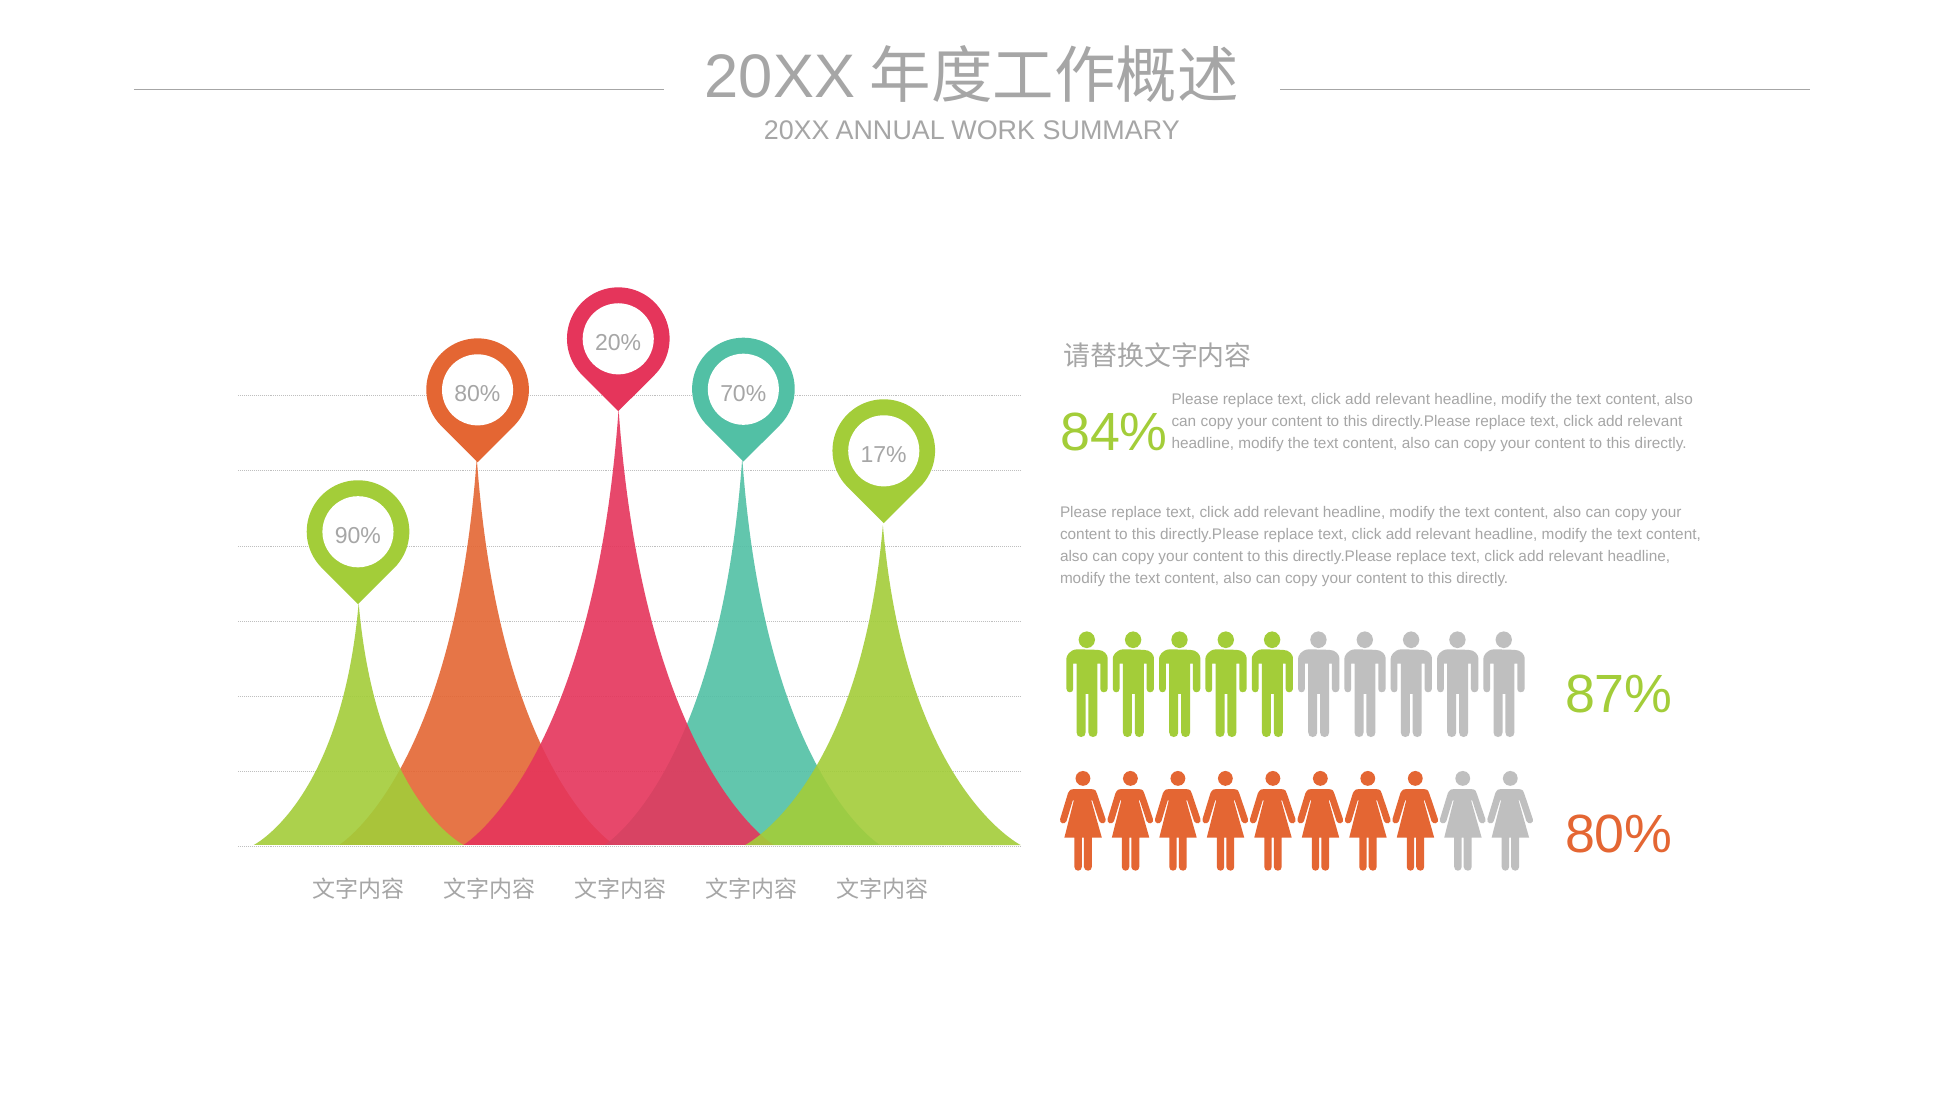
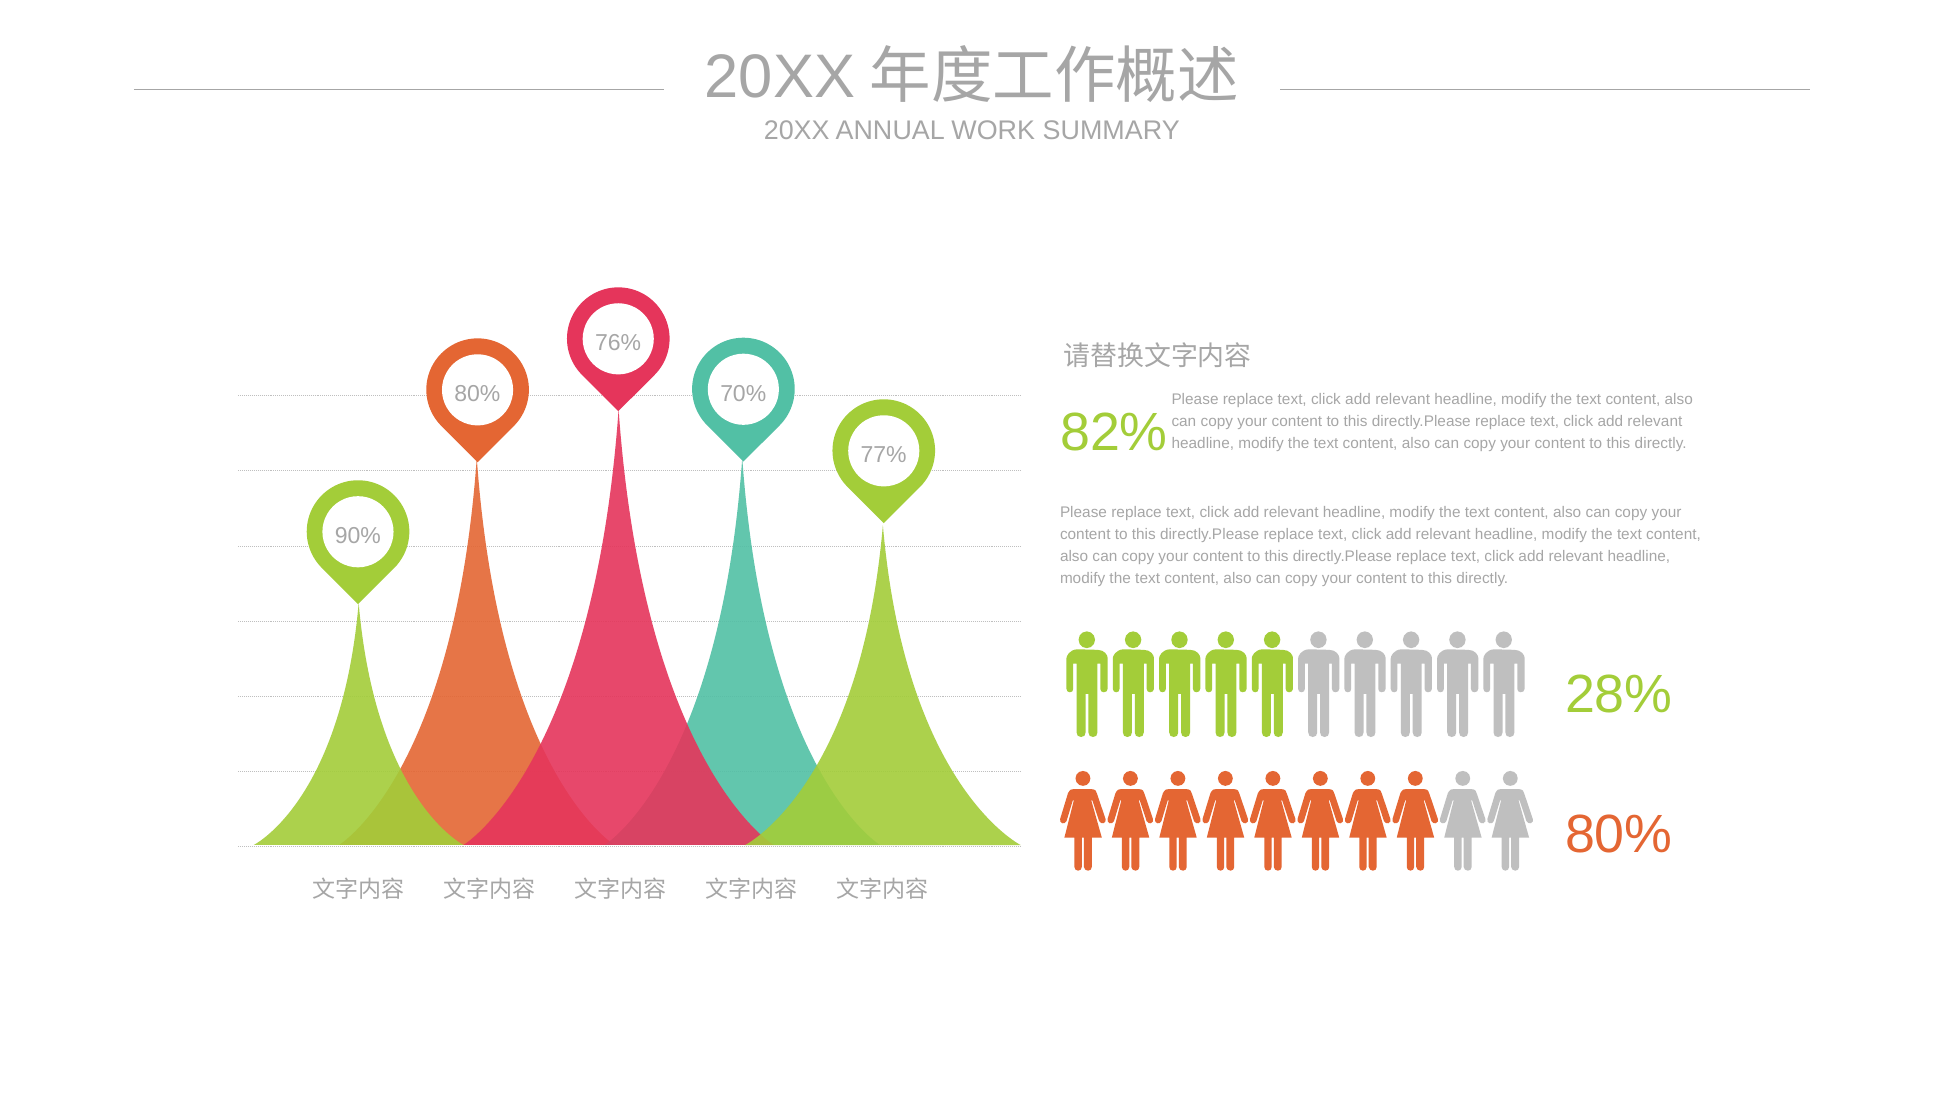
20%: 20% -> 76%
84%: 84% -> 82%
17%: 17% -> 77%
87%: 87% -> 28%
